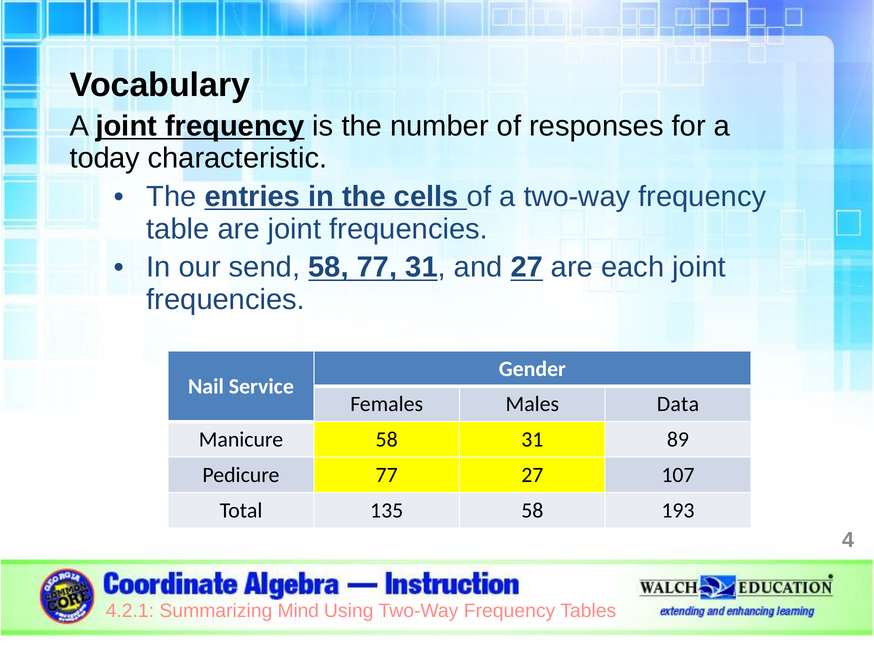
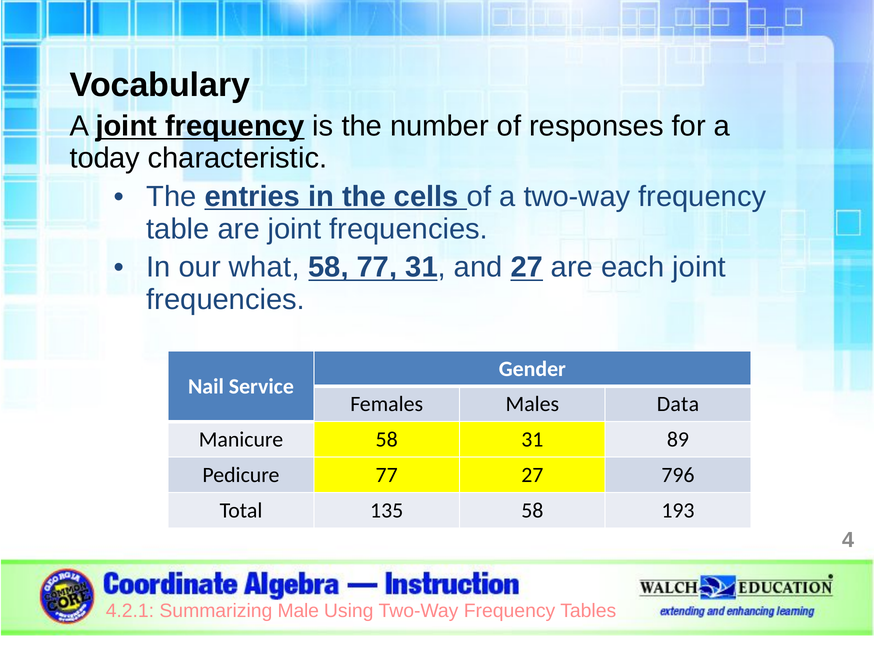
send: send -> what
107: 107 -> 796
Mind: Mind -> Male
